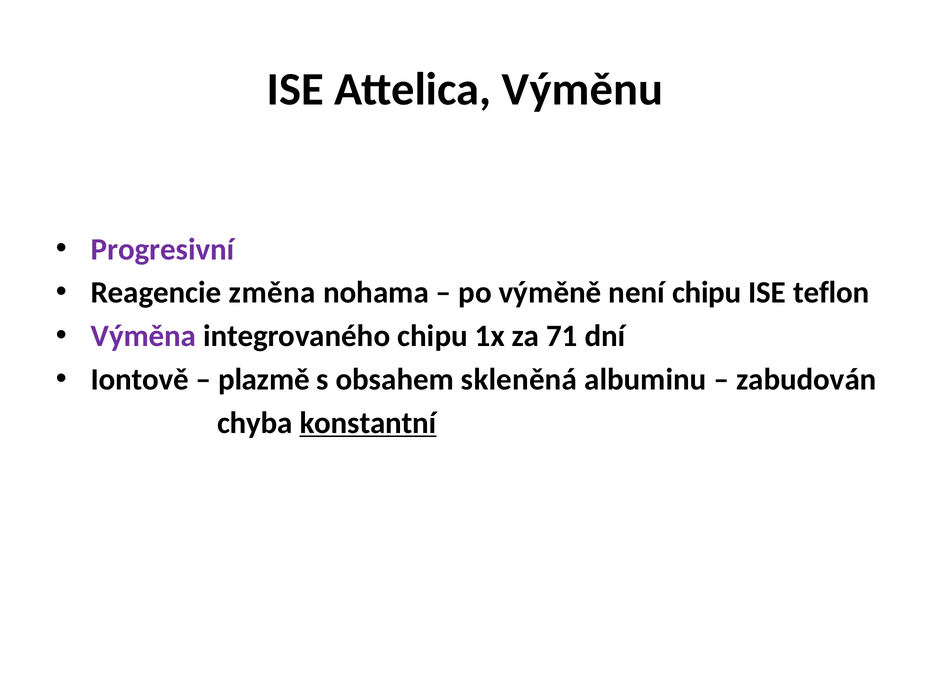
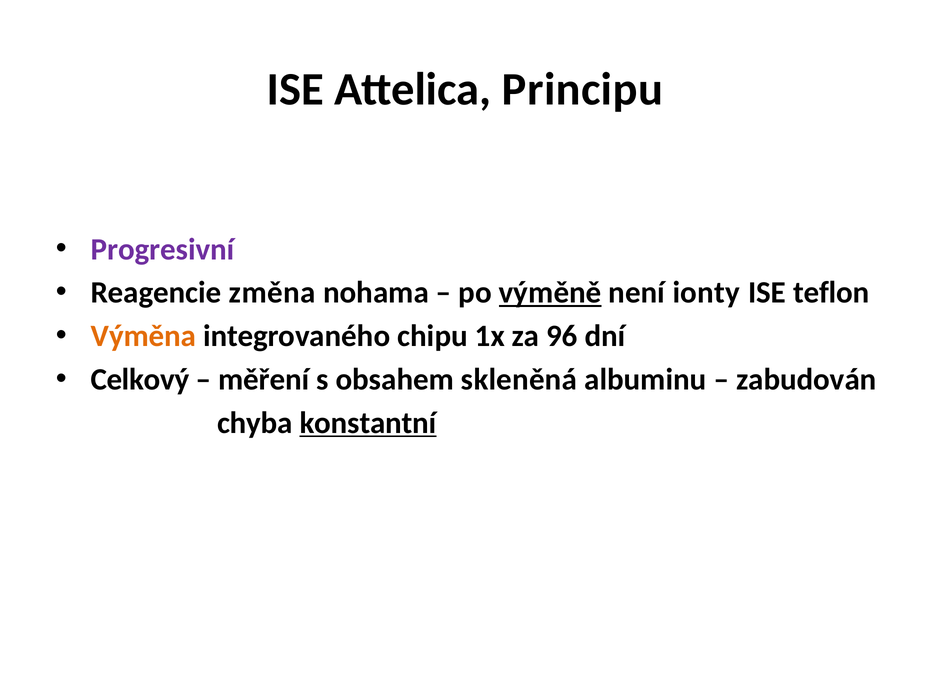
Výměnu: Výměnu -> Principu
výměně underline: none -> present
není chipu: chipu -> ionty
Výměna colour: purple -> orange
71: 71 -> 96
Iontově: Iontově -> Celkový
plazmě: plazmě -> měření
